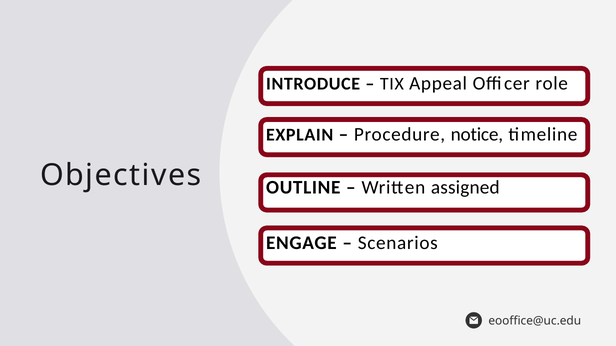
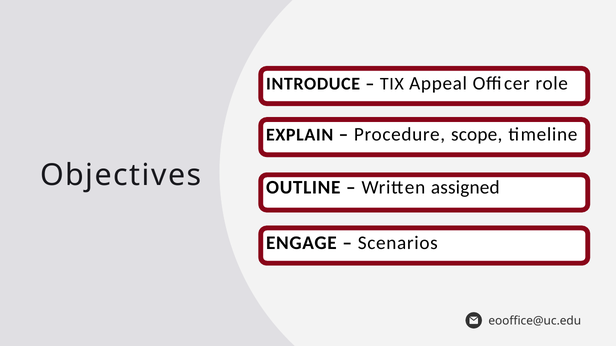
notice: notice -> scope
